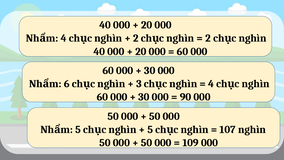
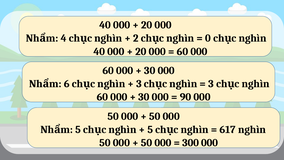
2 at (208, 38): 2 -> 0
4 at (211, 84): 4 -> 3
107: 107 -> 617
109: 109 -> 300
